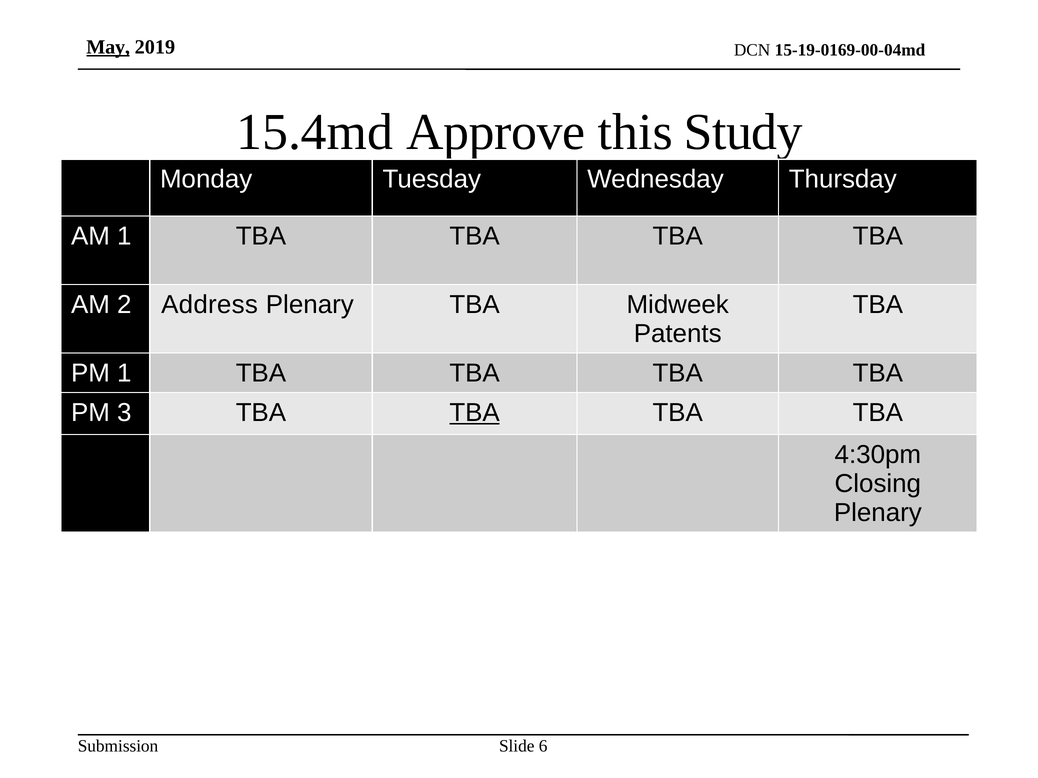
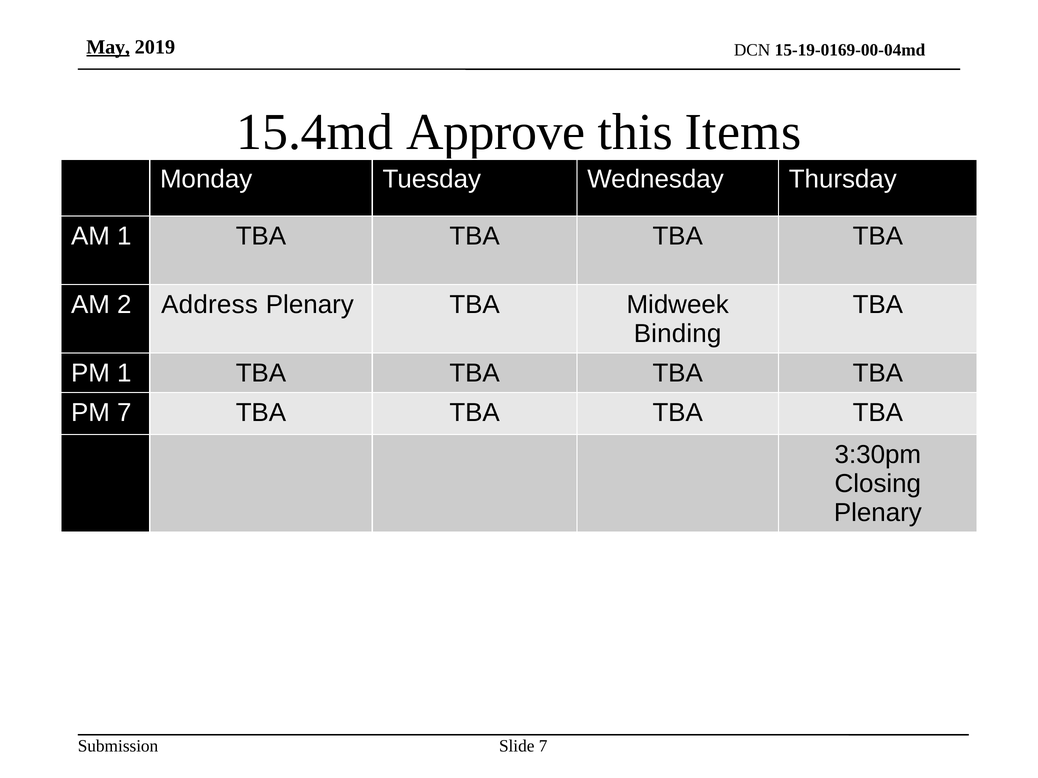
Study: Study -> Items
Patents: Patents -> Binding
PM 3: 3 -> 7
TBA at (475, 413) underline: present -> none
4:30pm: 4:30pm -> 3:30pm
Slide 6: 6 -> 7
